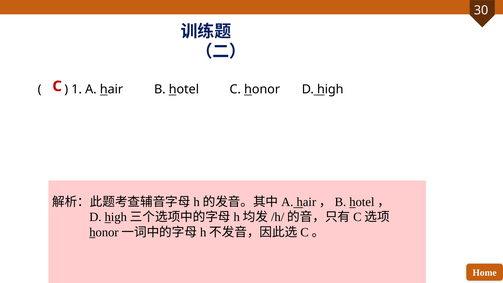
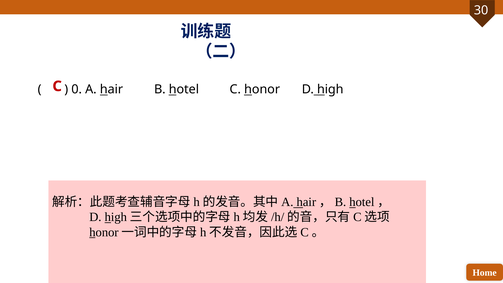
1: 1 -> 0
